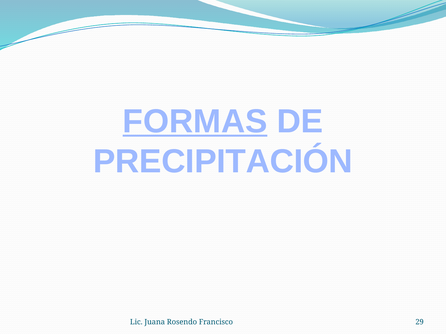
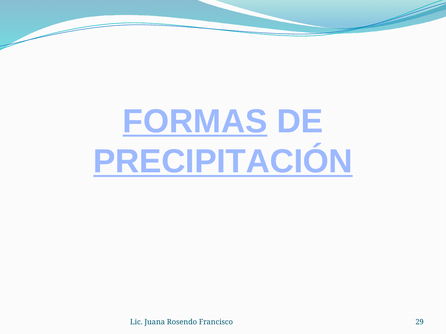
PRECIPITACIÓN underline: none -> present
